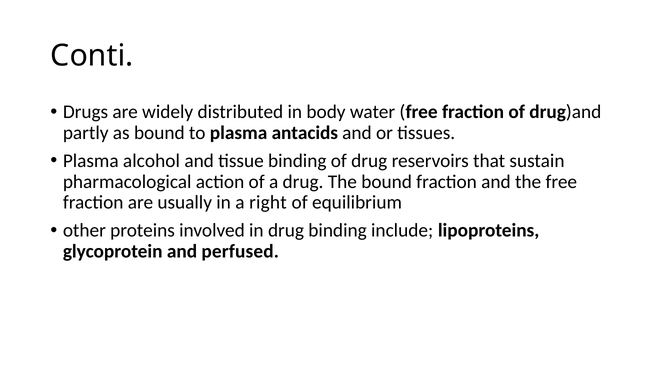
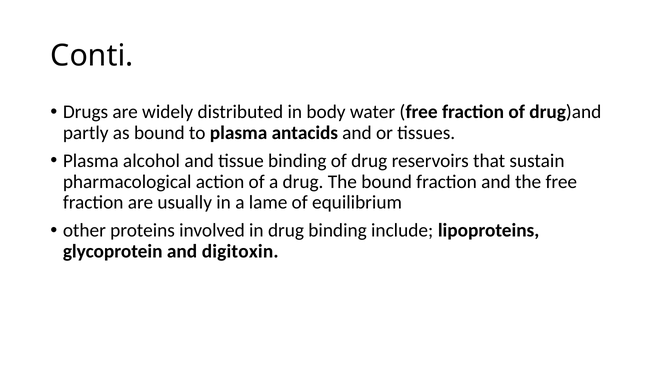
right: right -> lame
perfused: perfused -> digitoxin
